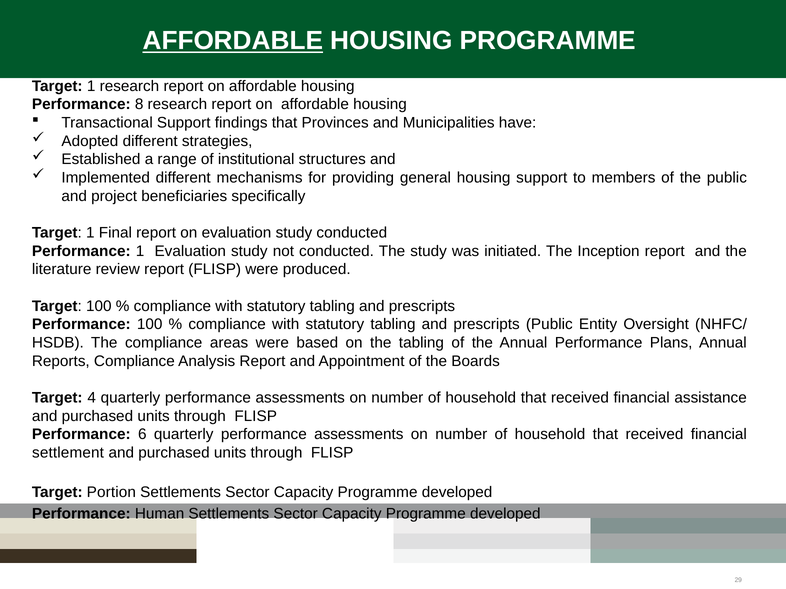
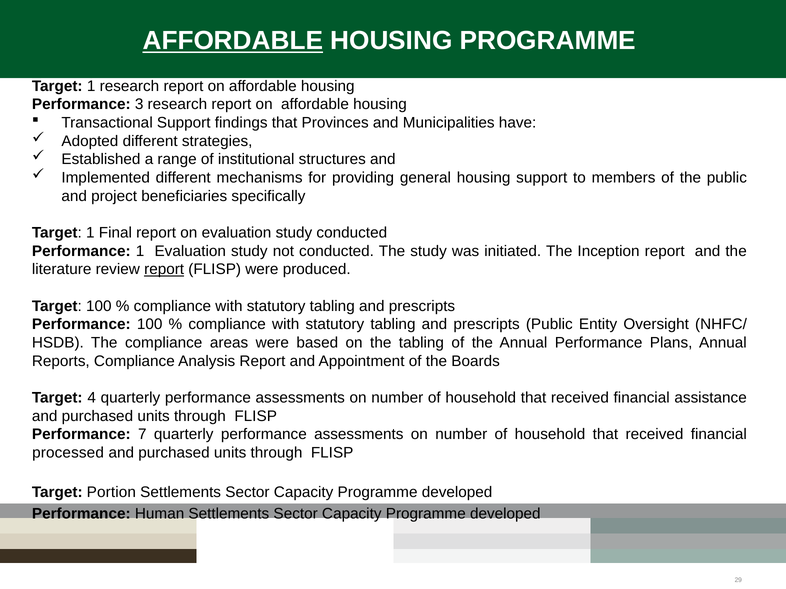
8: 8 -> 3
report at (164, 270) underline: none -> present
6: 6 -> 7
settlement: settlement -> processed
